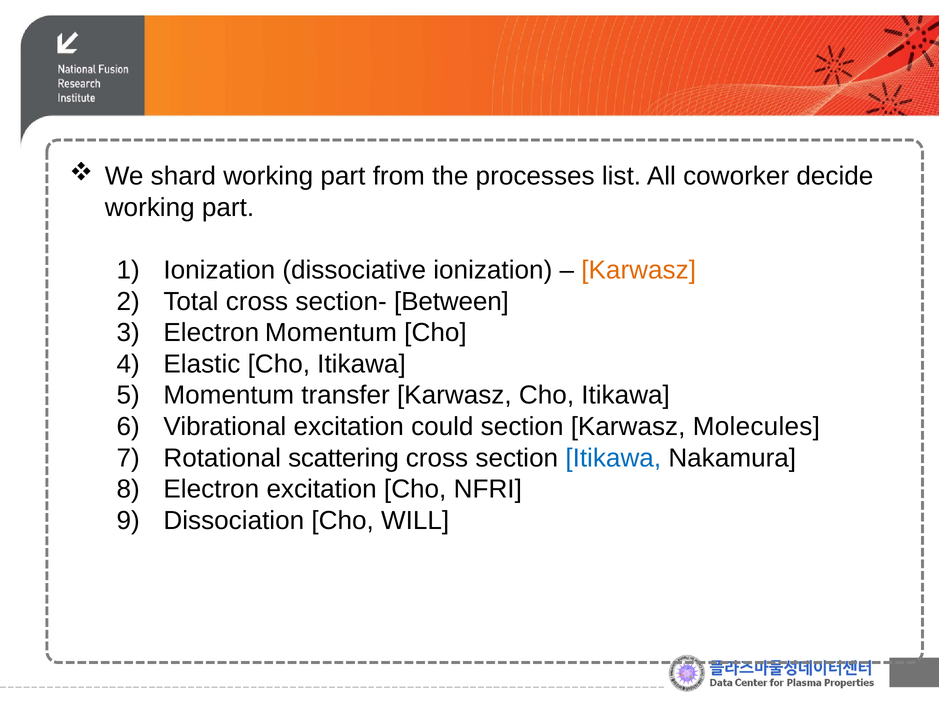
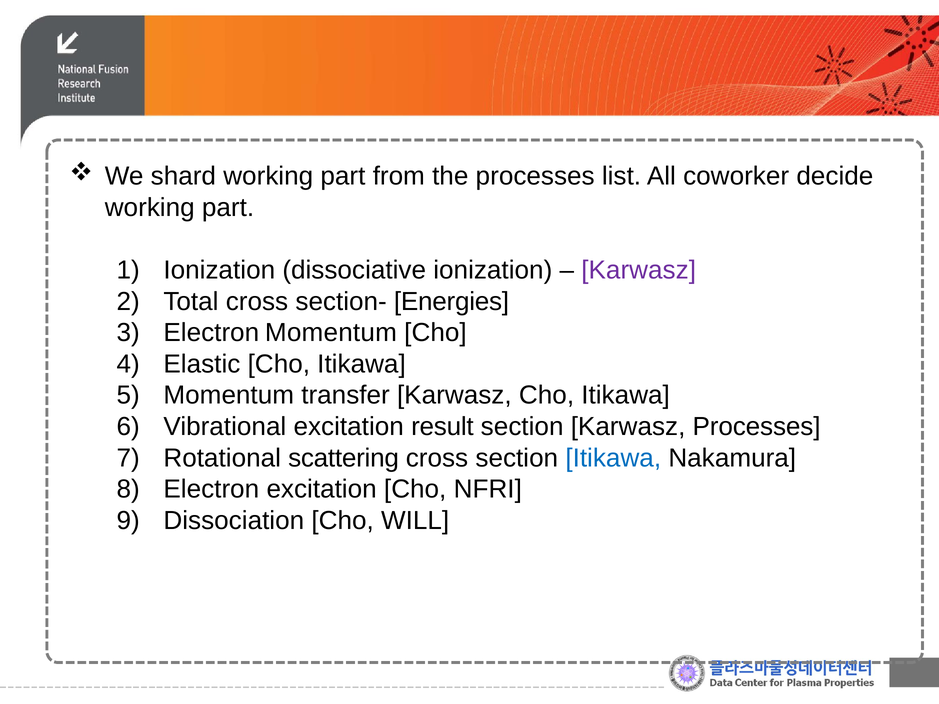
Karwasz at (639, 270) colour: orange -> purple
Between: Between -> Energies
could: could -> result
Karwasz Molecules: Molecules -> Processes
